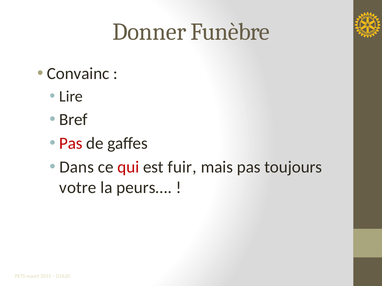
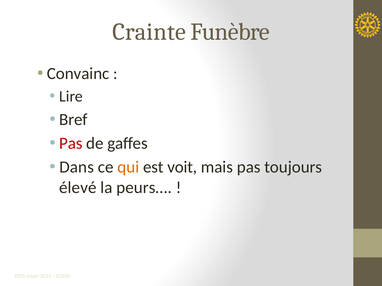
Donner: Donner -> Crainte
qui colour: red -> orange
fuir: fuir -> voit
votre: votre -> élevé
